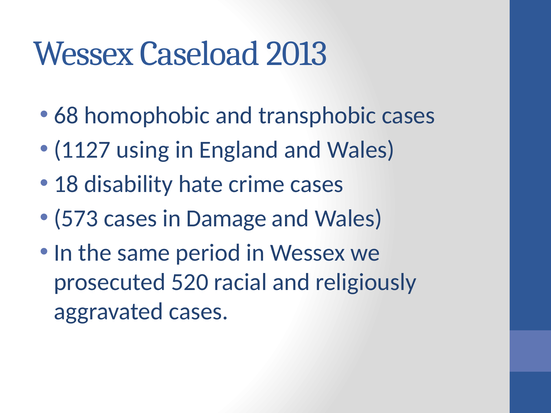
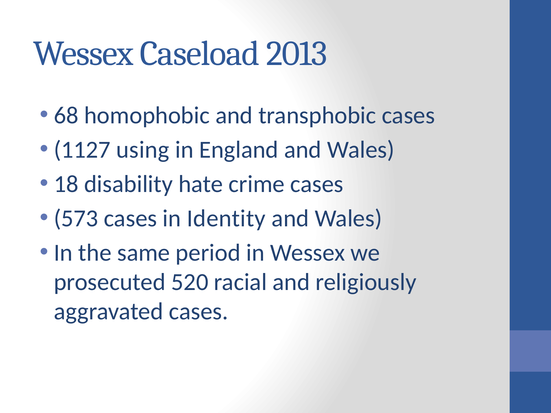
Damage: Damage -> Identity
